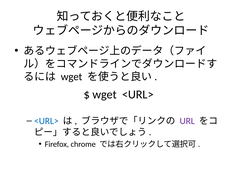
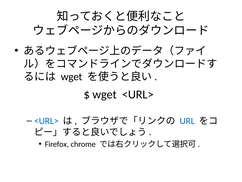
URL colour: purple -> blue
